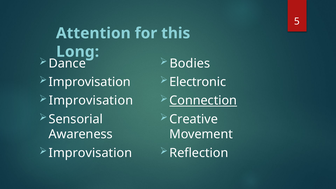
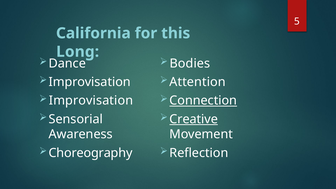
Attention: Attention -> California
Electronic: Electronic -> Attention
Creative underline: none -> present
Improvisation at (90, 153): Improvisation -> Choreography
